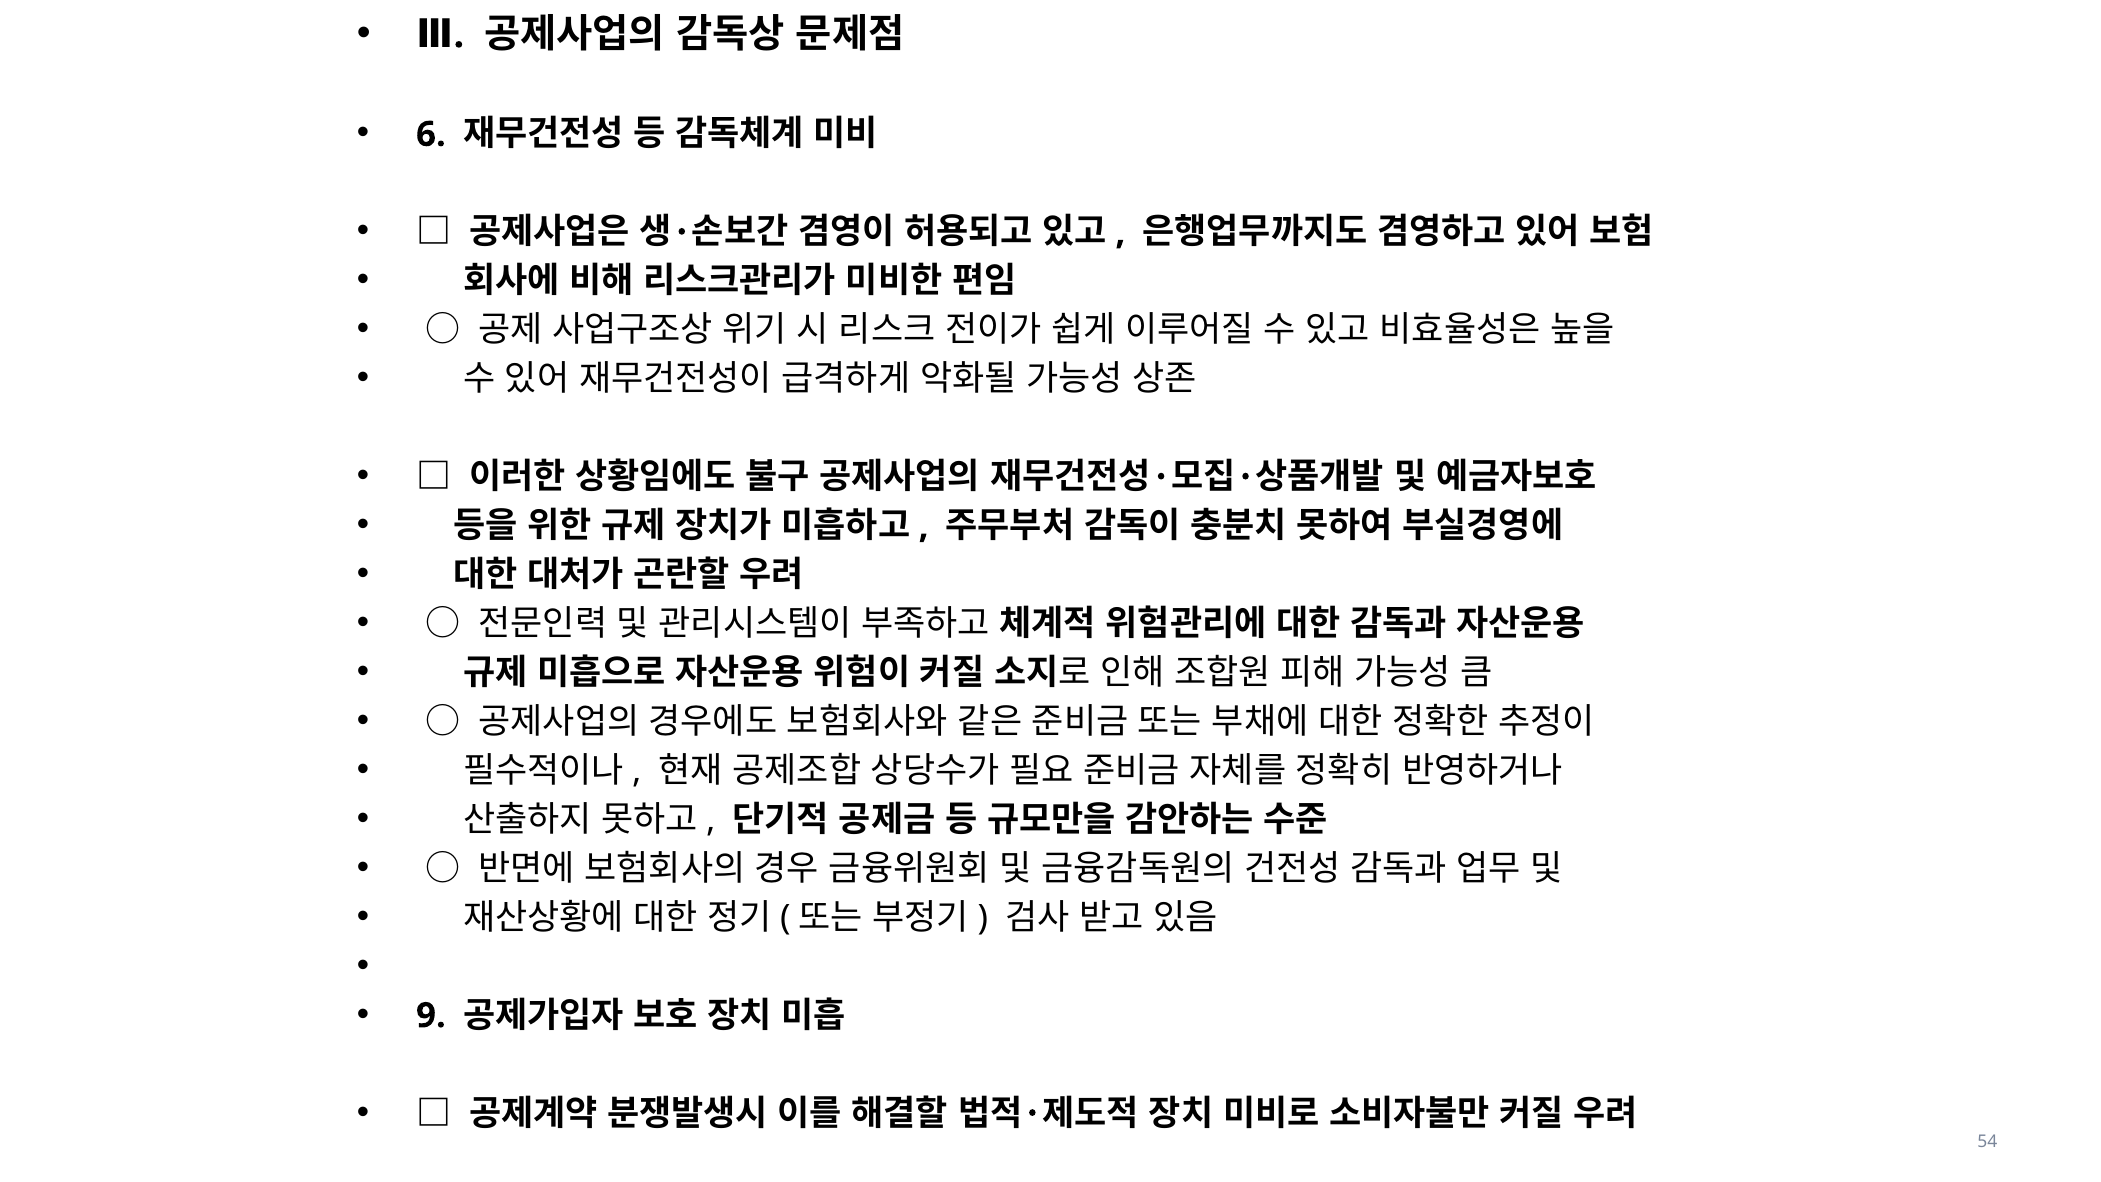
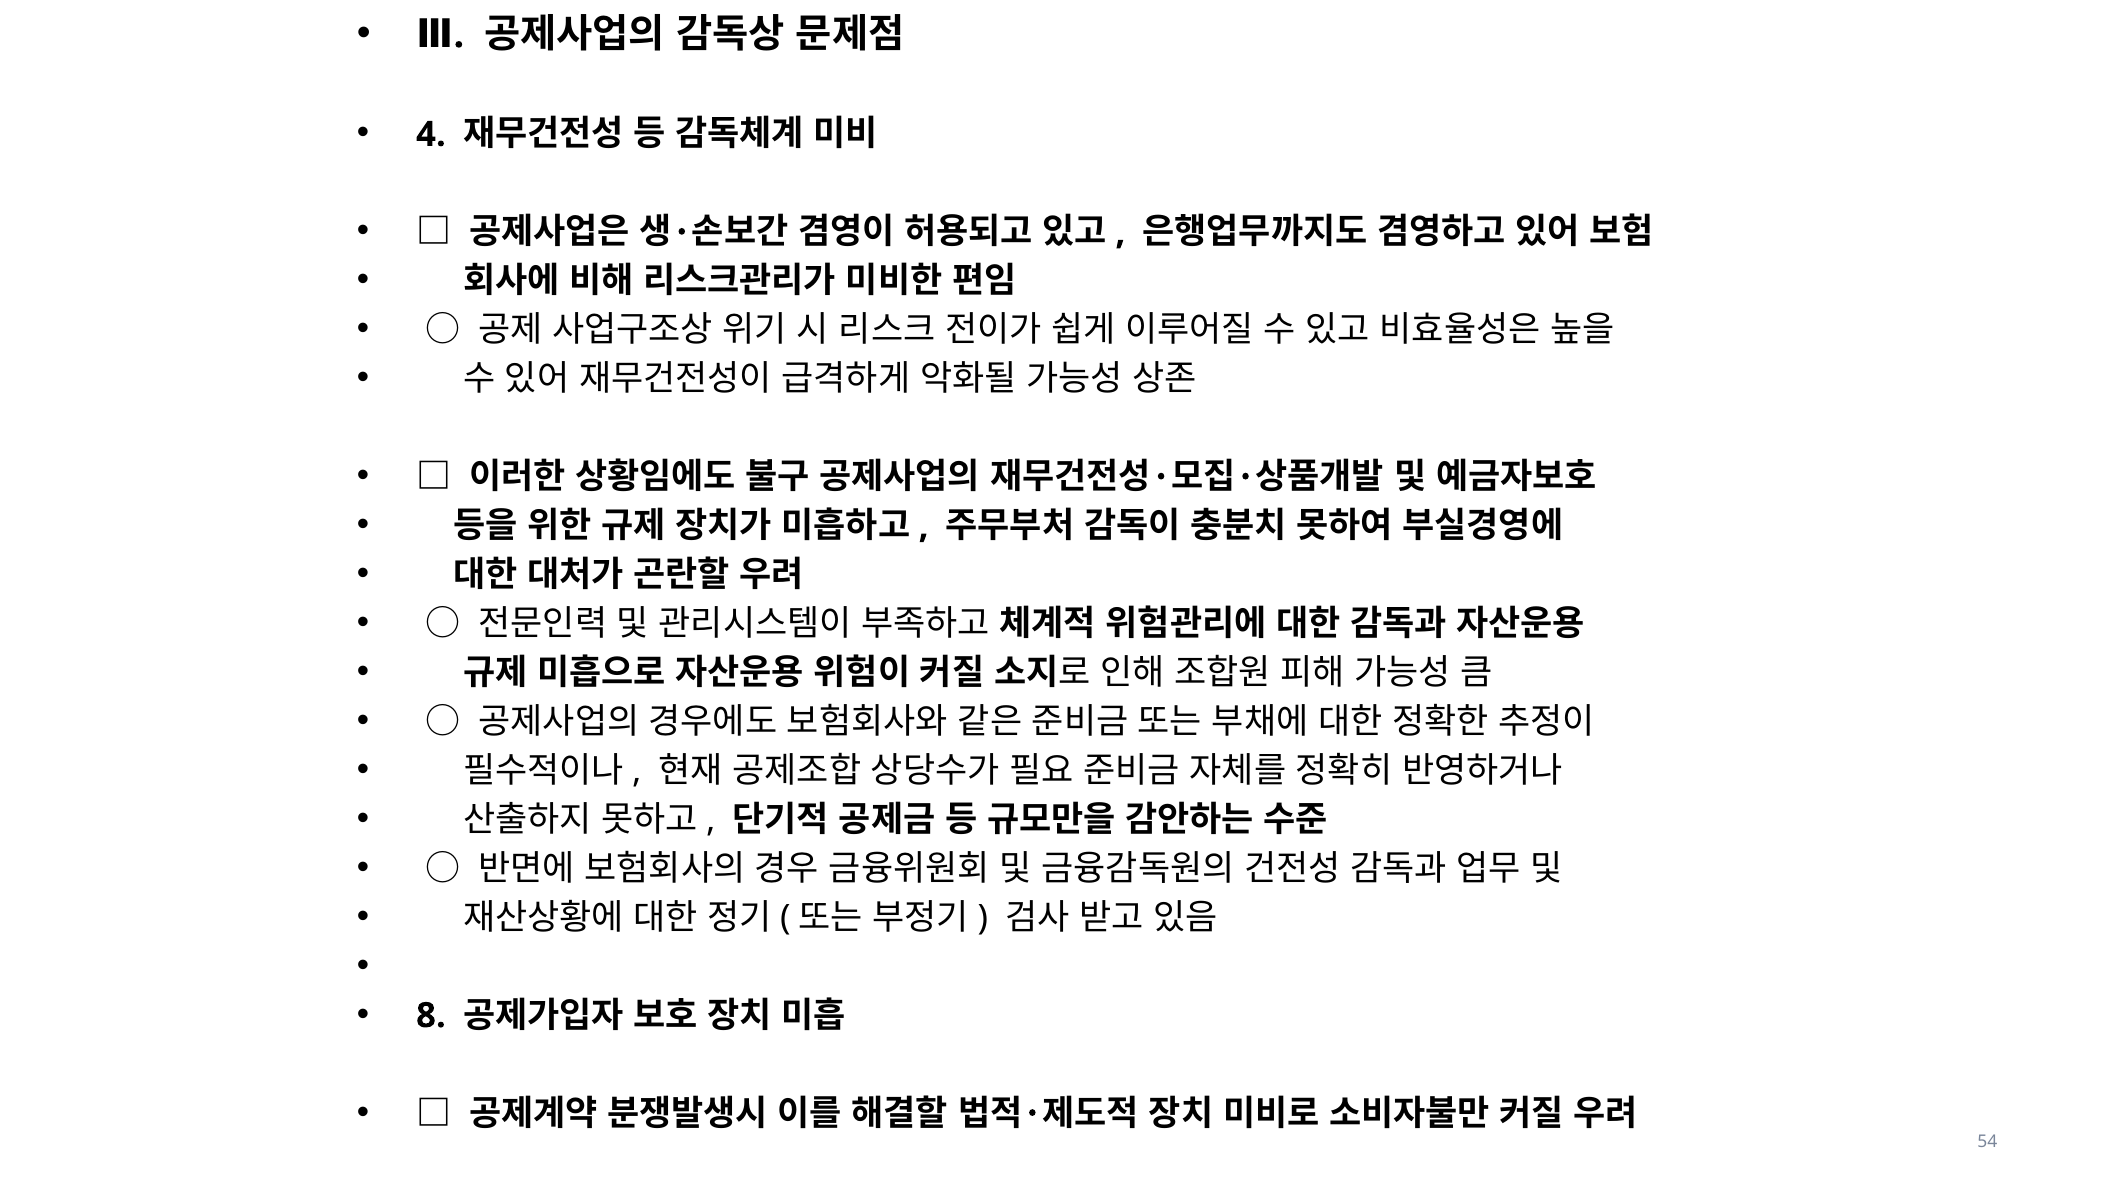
6: 6 -> 4
9: 9 -> 8
